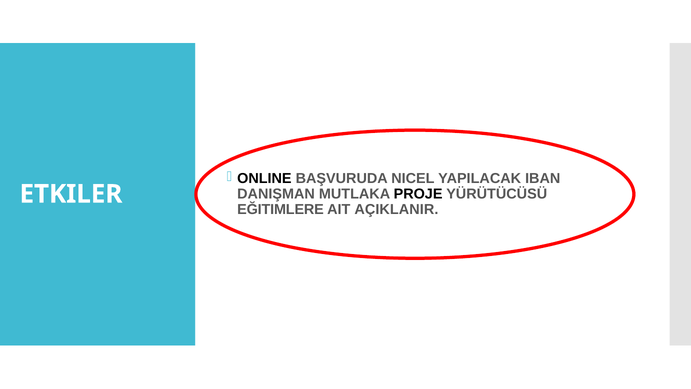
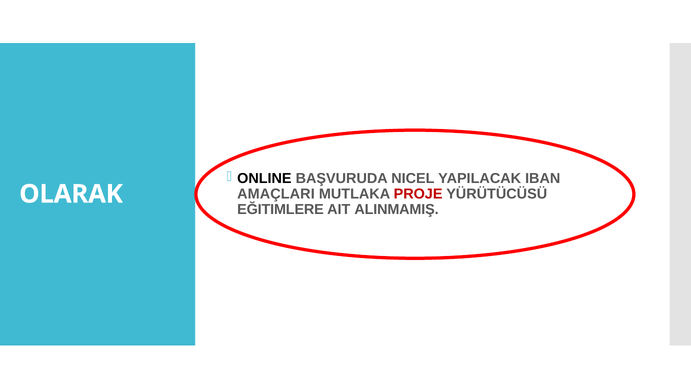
DANIŞMAN: DANIŞMAN -> AMAÇLARI
PROJE colour: black -> red
ETKILER: ETKILER -> OLARAK
AÇIKLANIR: AÇIKLANIR -> ALINMAMIŞ
